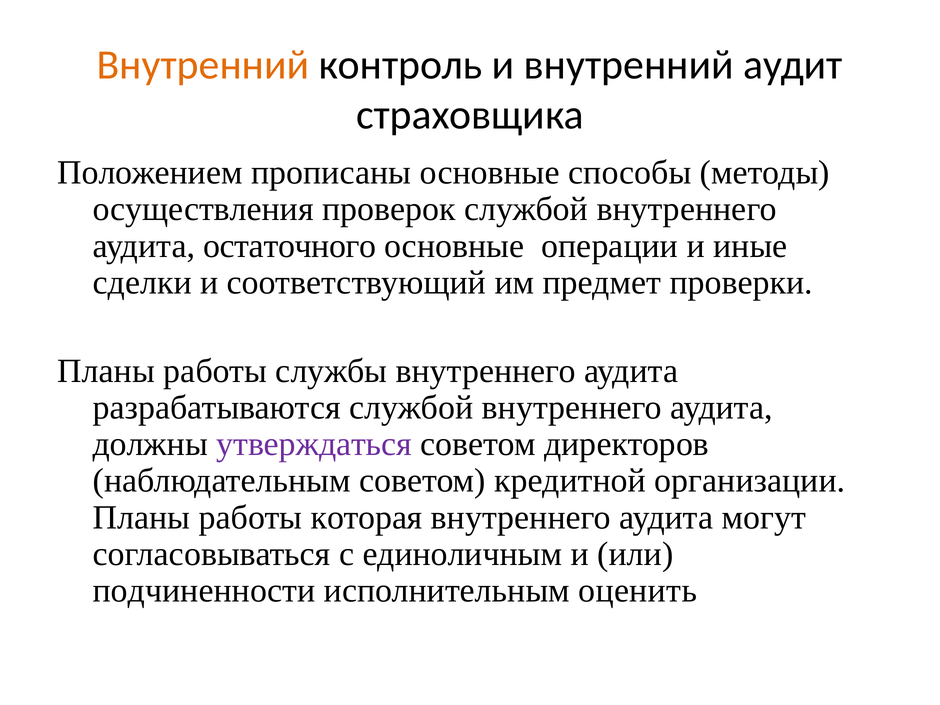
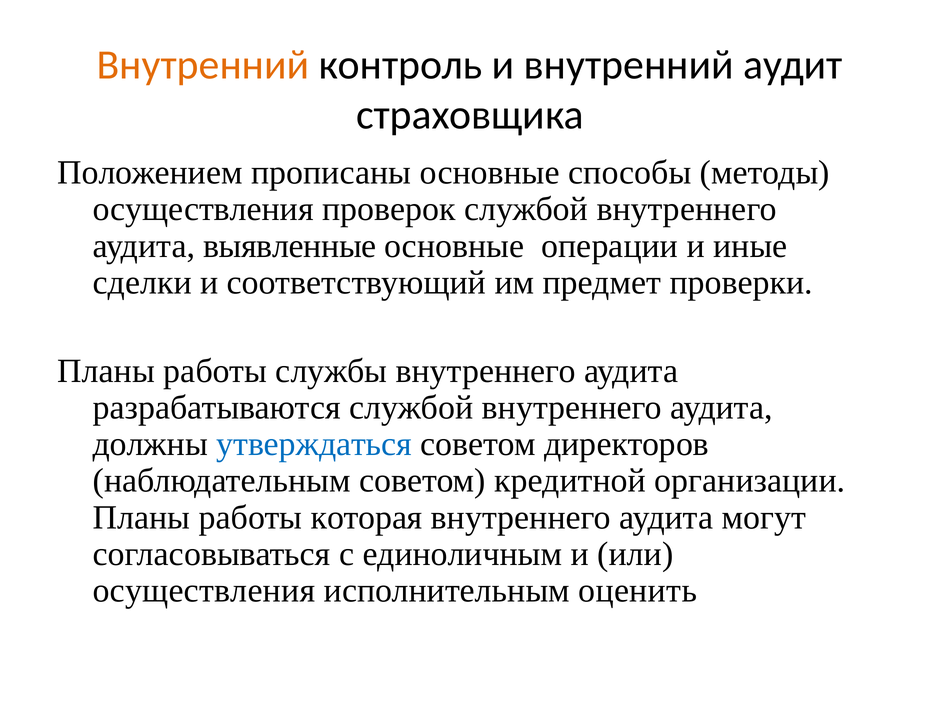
остаточного: остаточного -> выявленные
утверждаться colour: purple -> blue
подчиненности at (204, 591): подчиненности -> осуществления
